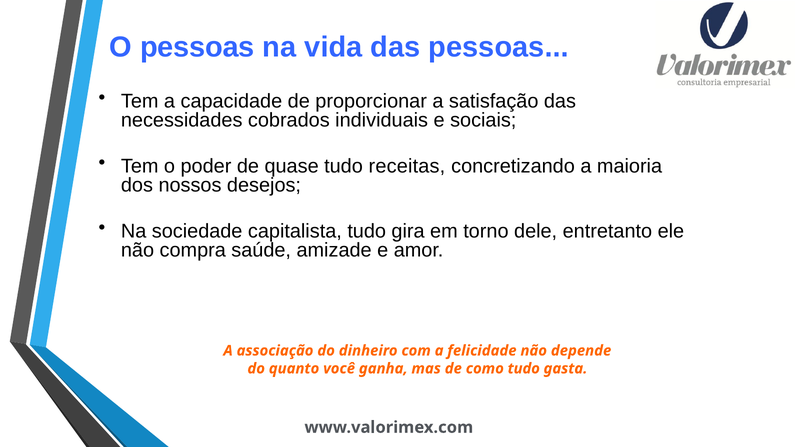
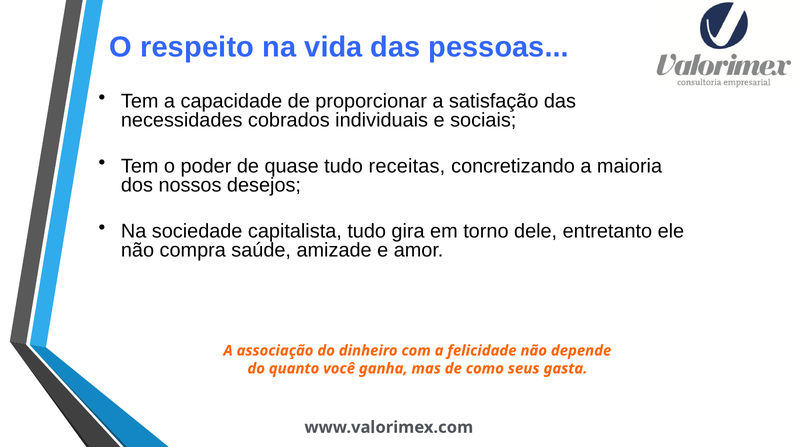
O pessoas: pessoas -> respeito
como tudo: tudo -> seus
